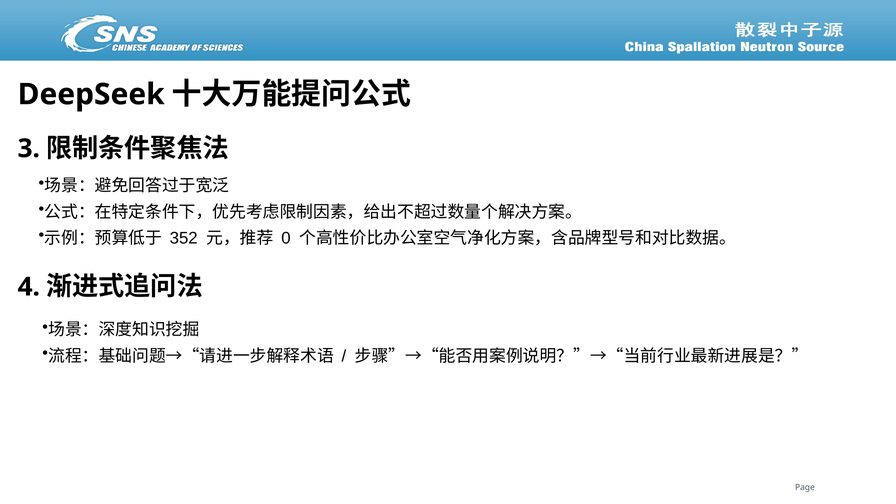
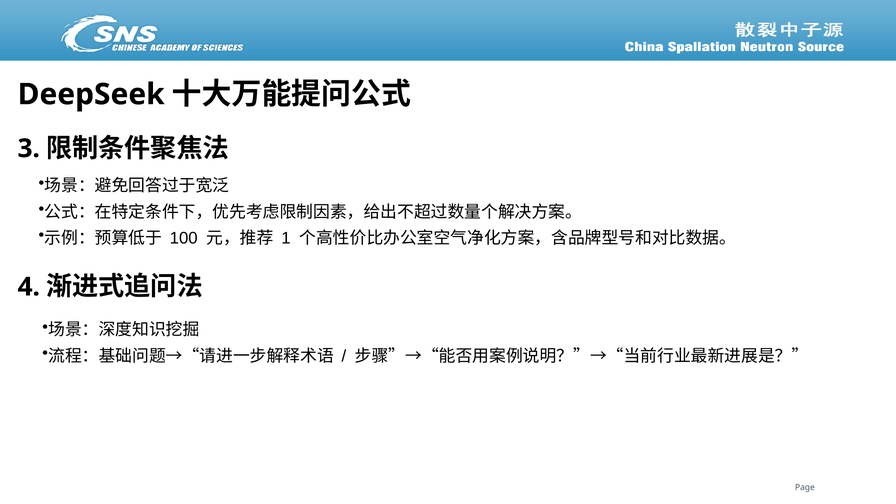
352: 352 -> 100
0: 0 -> 1
